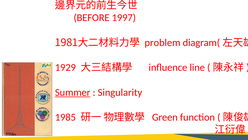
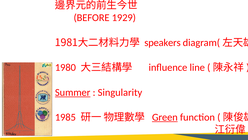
1997: 1997 -> 1929
problem: problem -> speakers
1929: 1929 -> 1980
Green underline: none -> present
